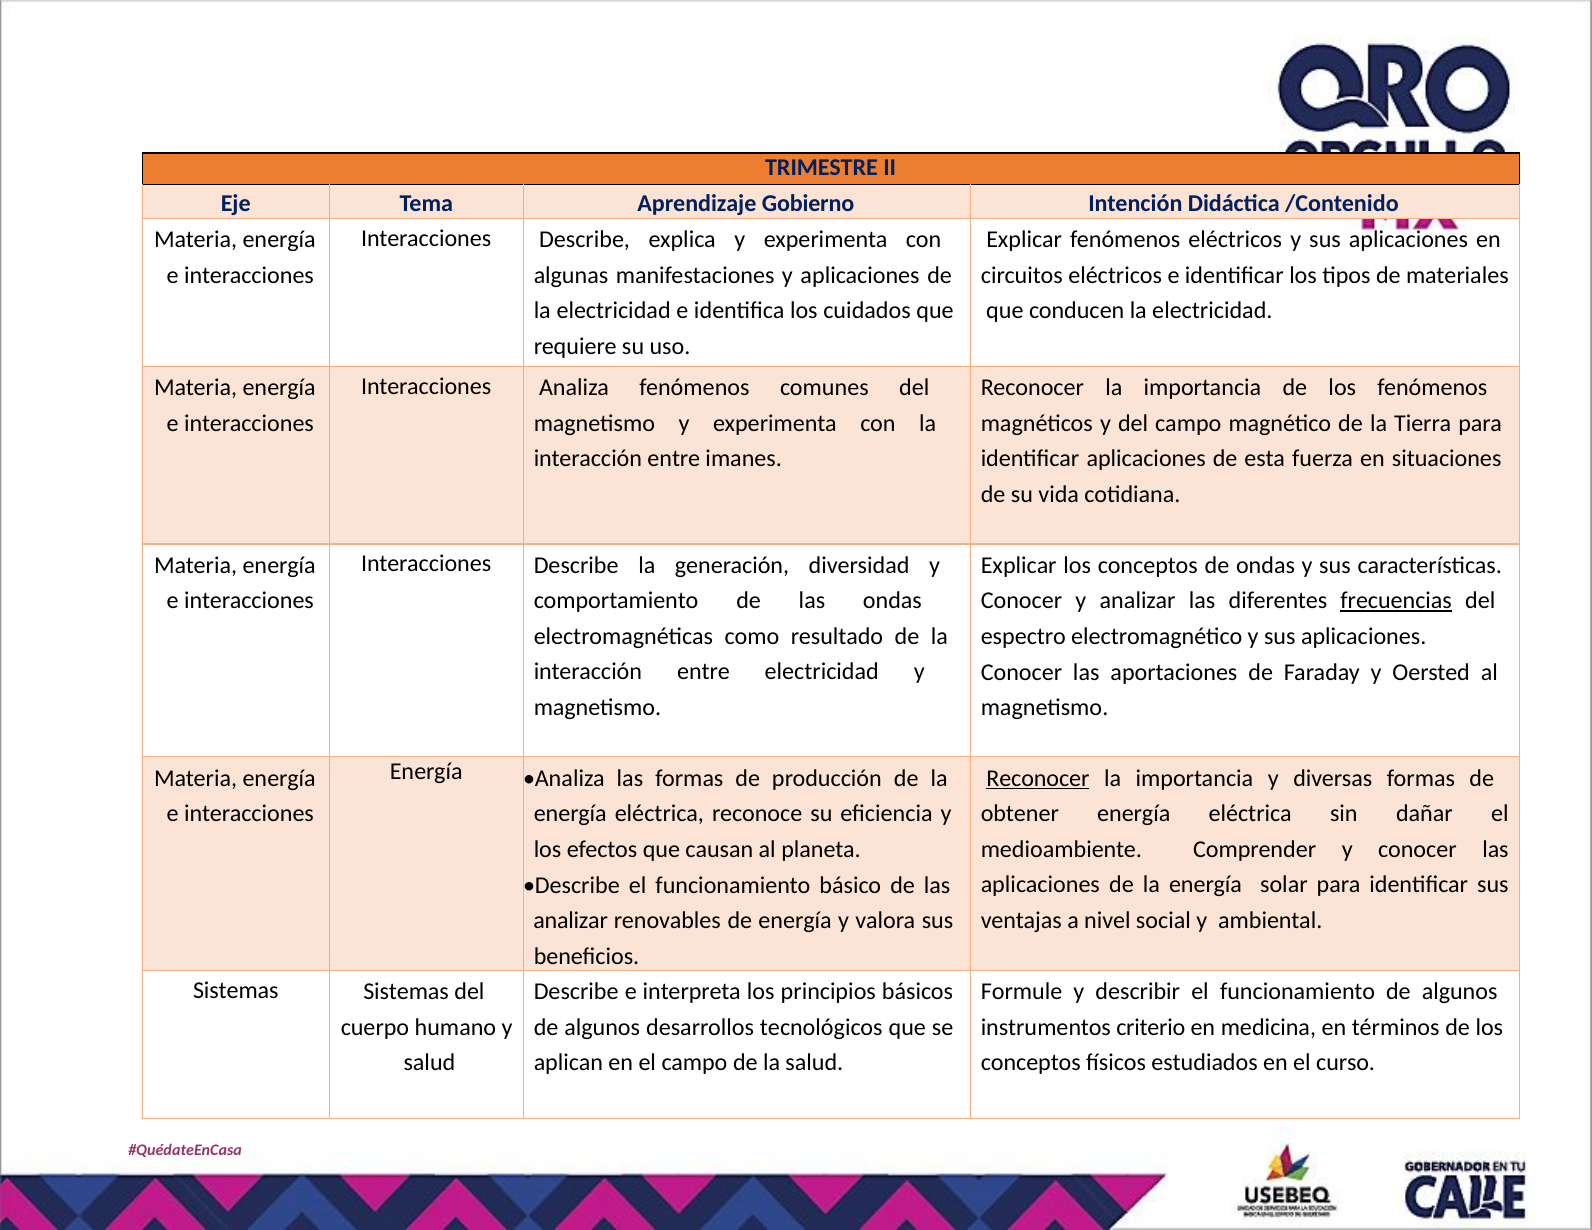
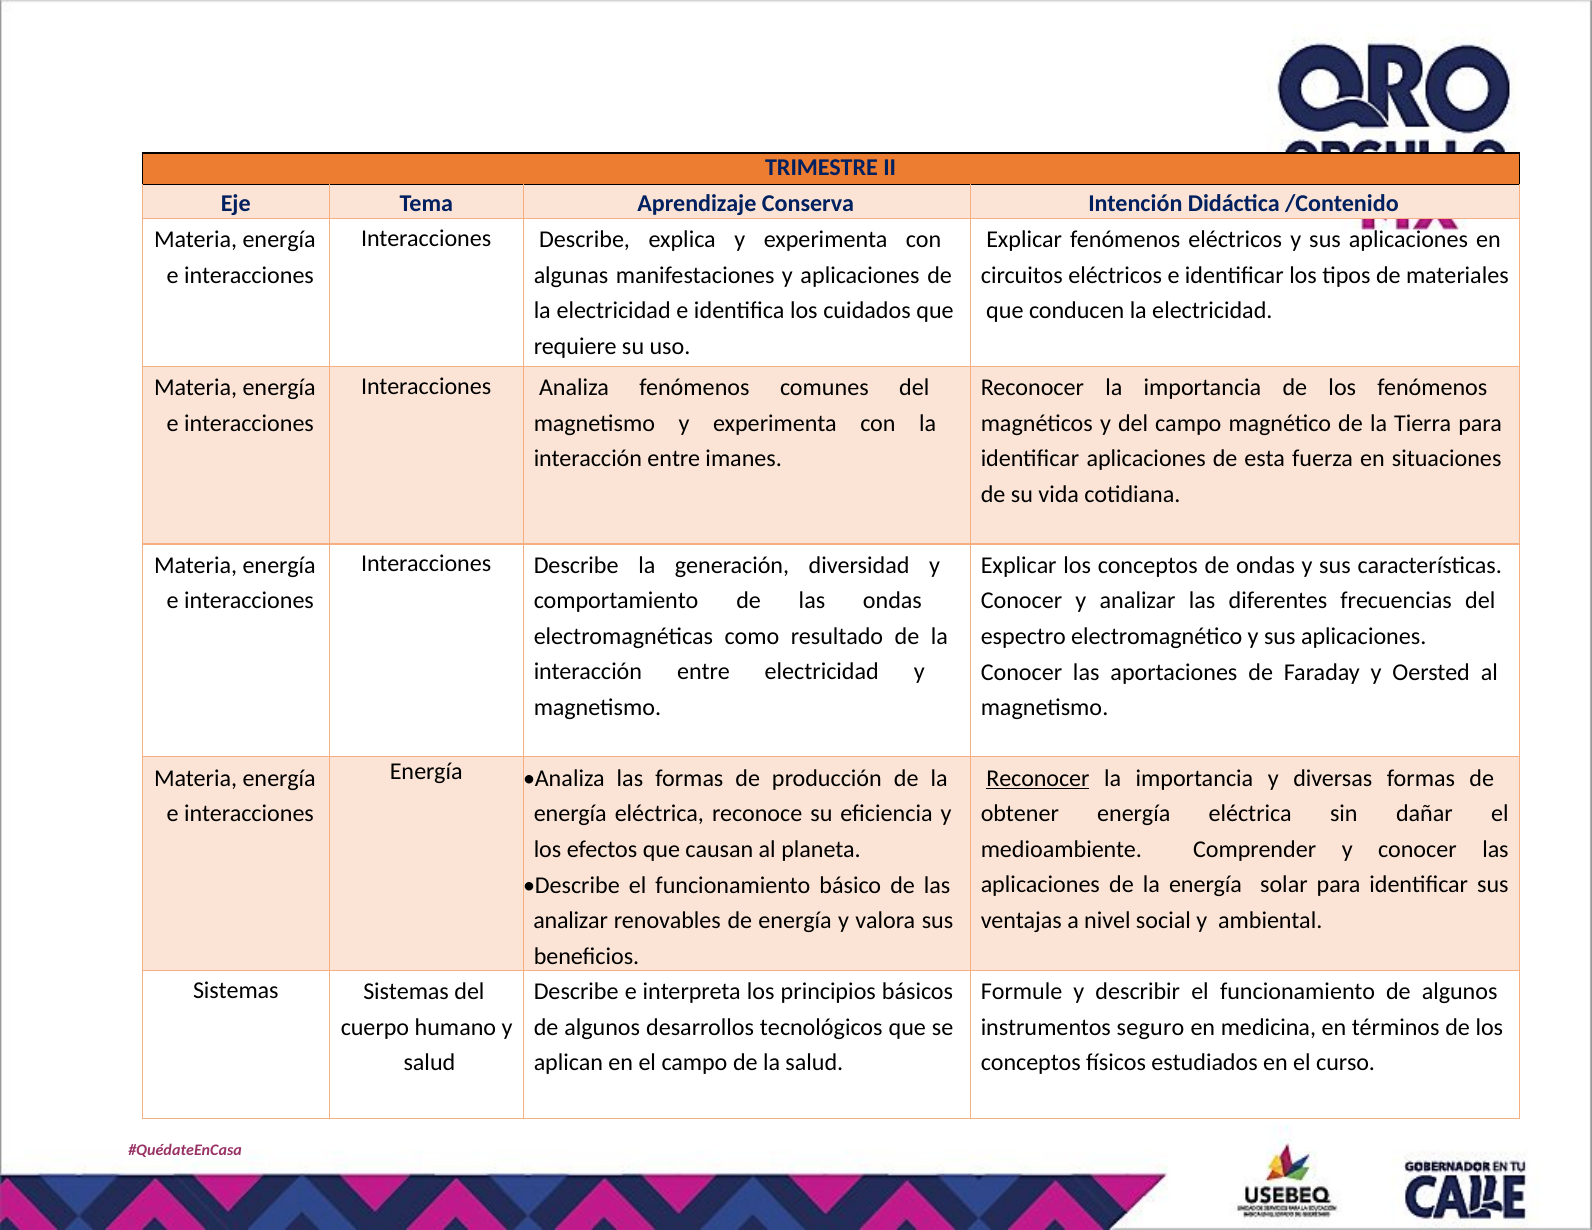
Gobierno: Gobierno -> Conserva
frecuencias underline: present -> none
criterio: criterio -> seguro
